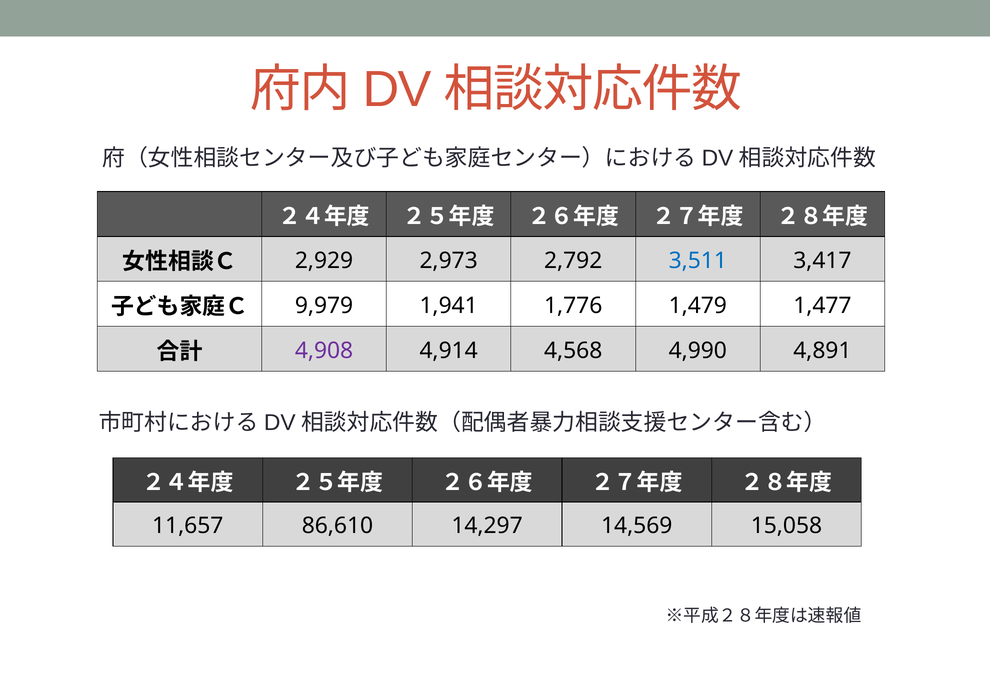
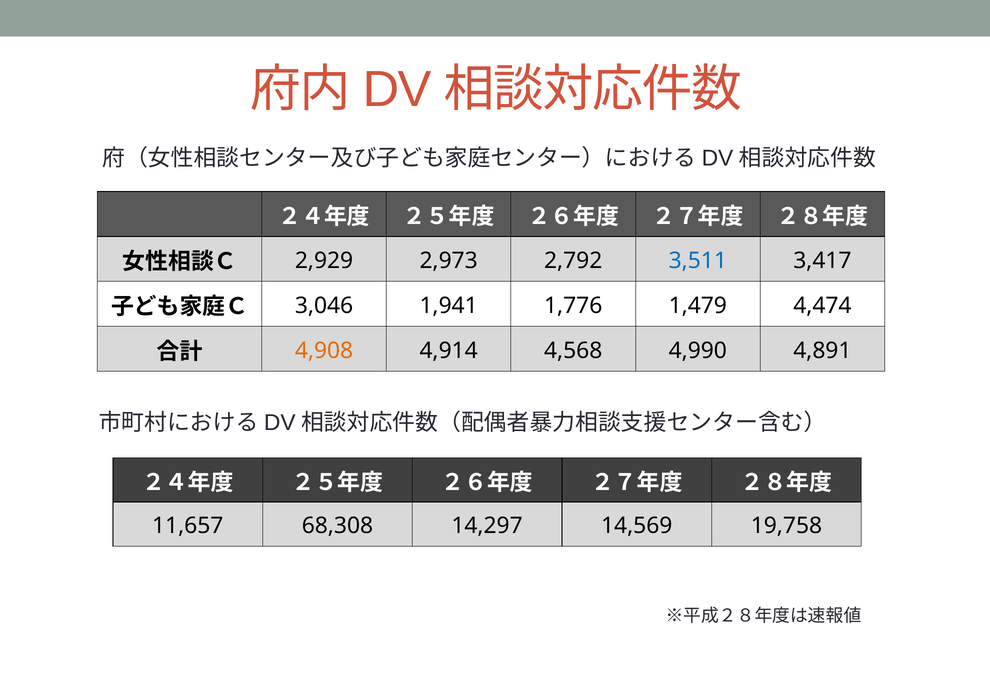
9,979: 9,979 -> 3,046
1,477: 1,477 -> 4,474
4,908 colour: purple -> orange
86,610: 86,610 -> 68,308
15,058: 15,058 -> 19,758
